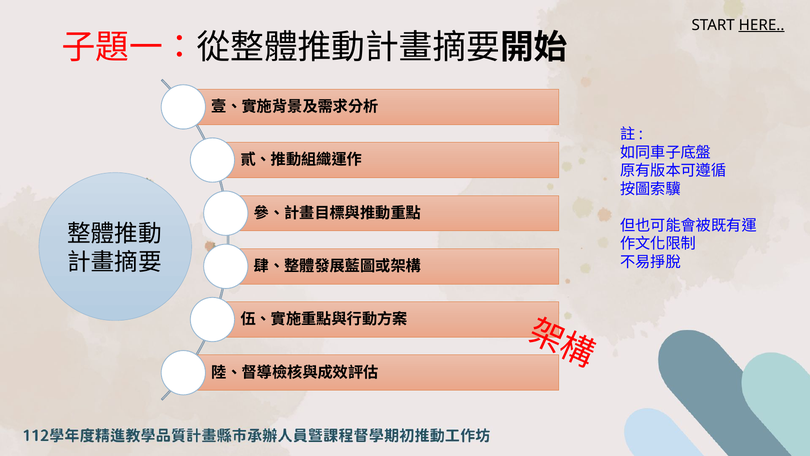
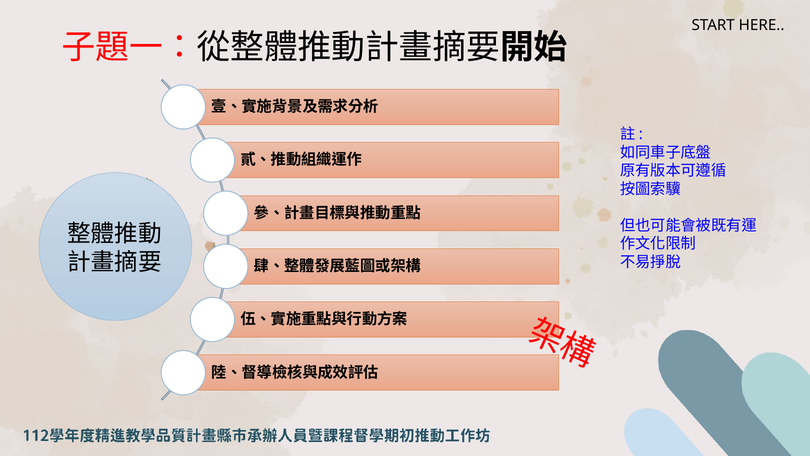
HERE underline: present -> none
